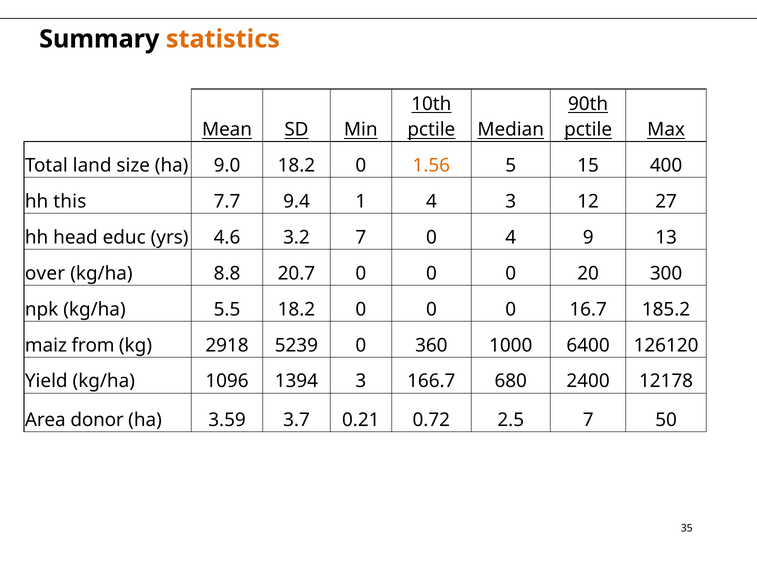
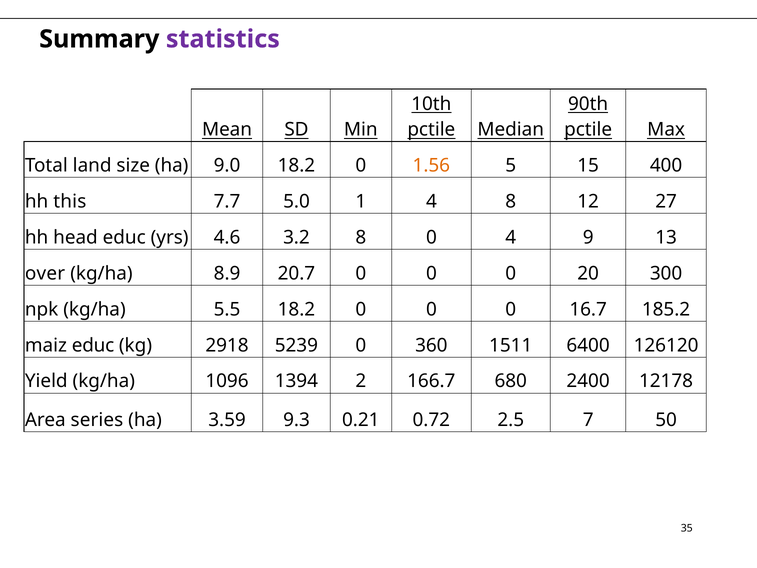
statistics colour: orange -> purple
9.4: 9.4 -> 5.0
4 3: 3 -> 8
3.2 7: 7 -> 8
8.8: 8.8 -> 8.9
maiz from: from -> educ
1000: 1000 -> 1511
1394 3: 3 -> 2
donor: donor -> series
3.7: 3.7 -> 9.3
